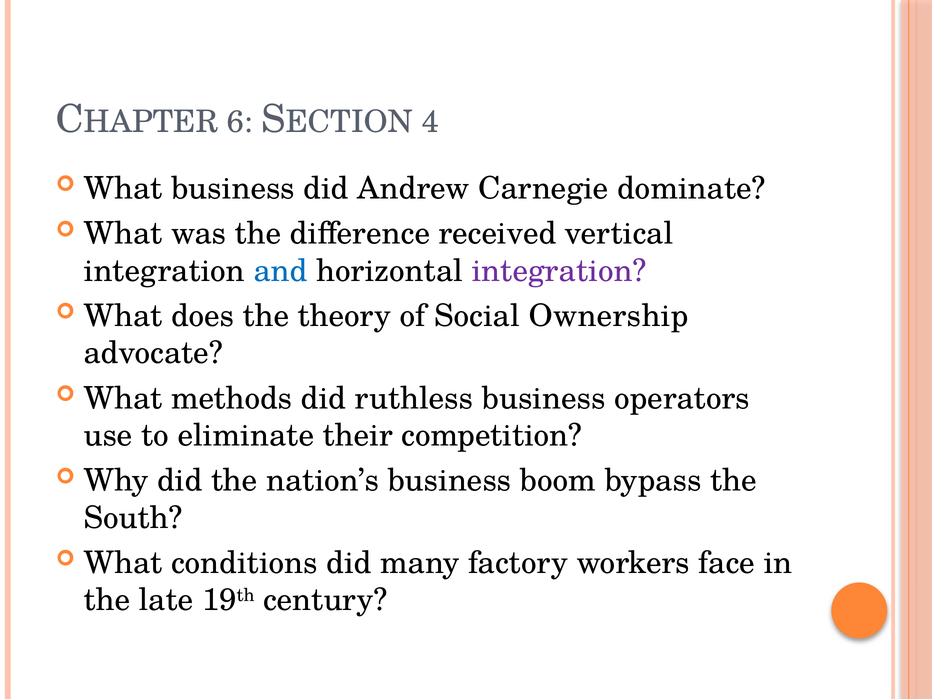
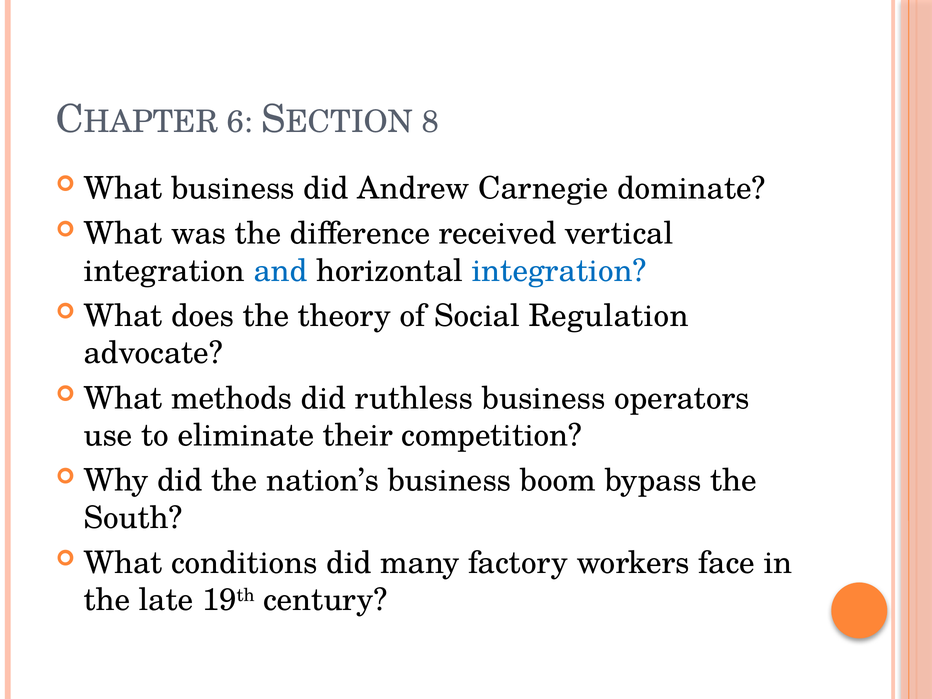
4: 4 -> 8
integration at (559, 271) colour: purple -> blue
Ownership: Ownership -> Regulation
